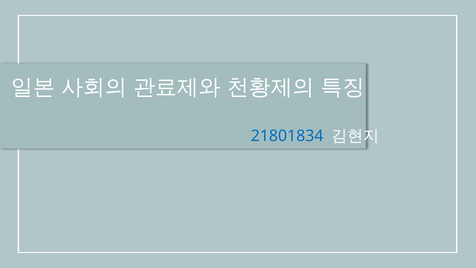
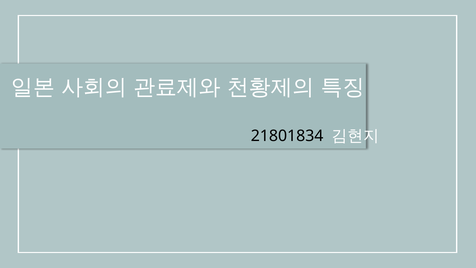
21801834 colour: blue -> black
